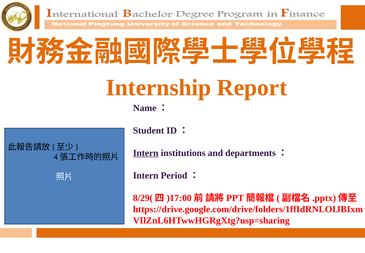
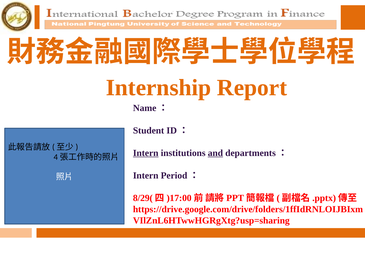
and underline: none -> present
